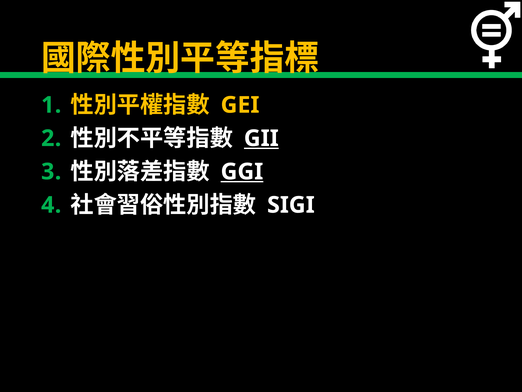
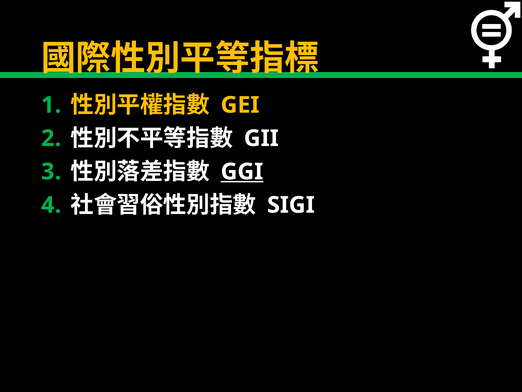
GII underline: present -> none
